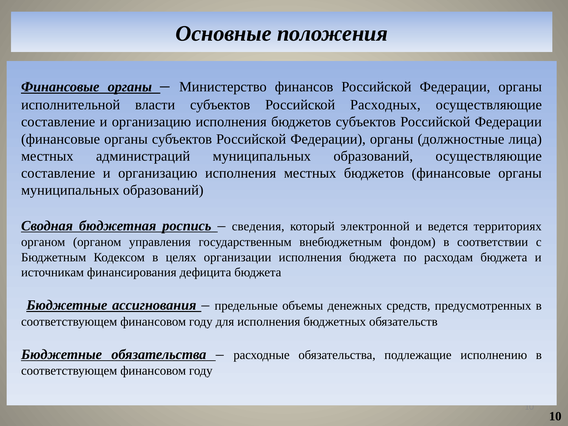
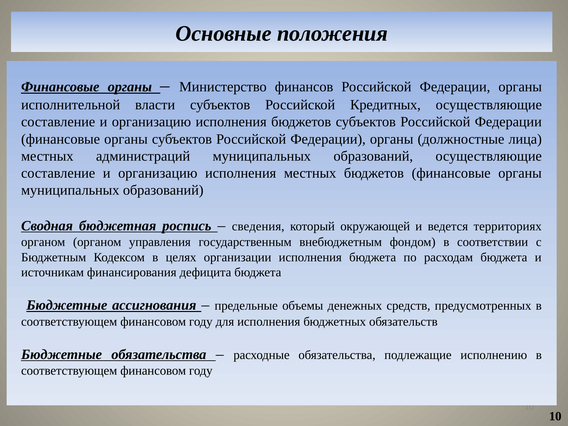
Расходных: Расходных -> Кредитных
электронной: электронной -> окружающей
